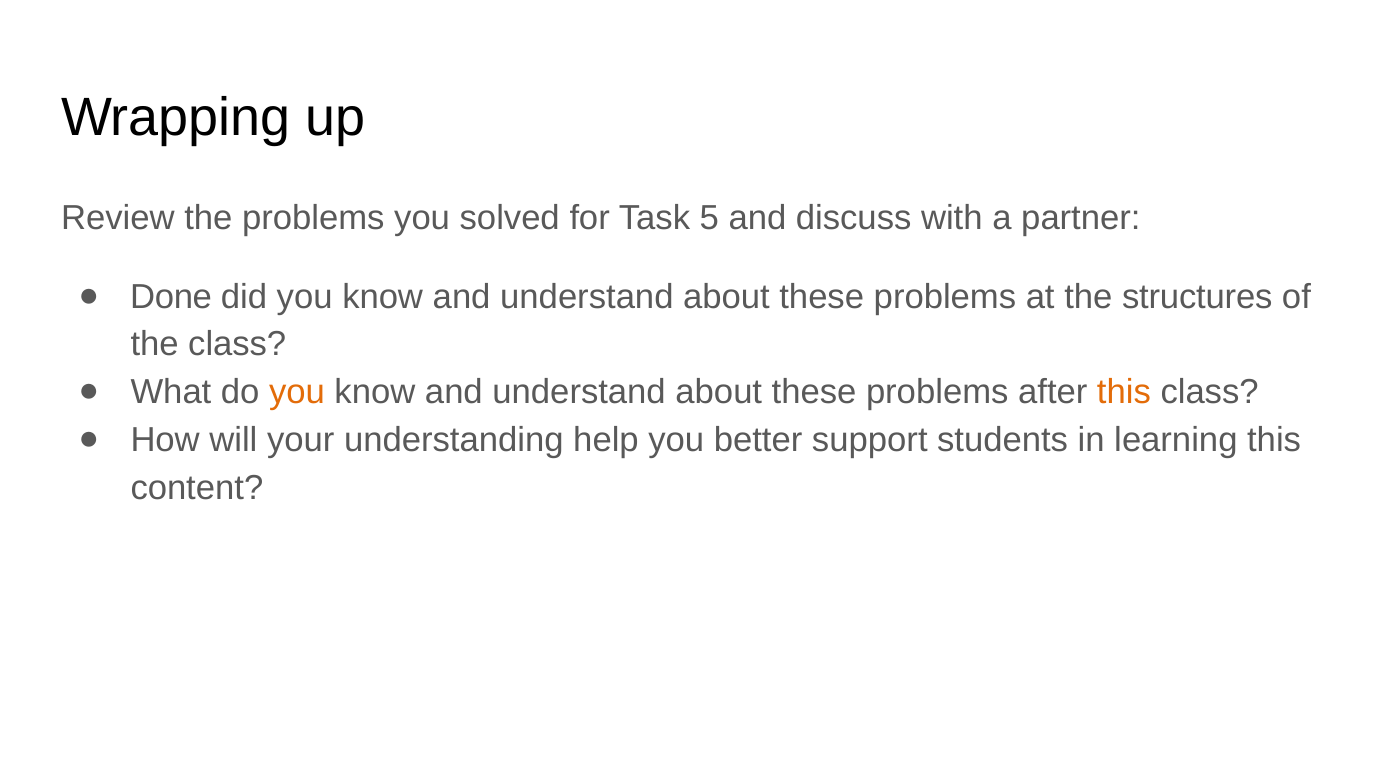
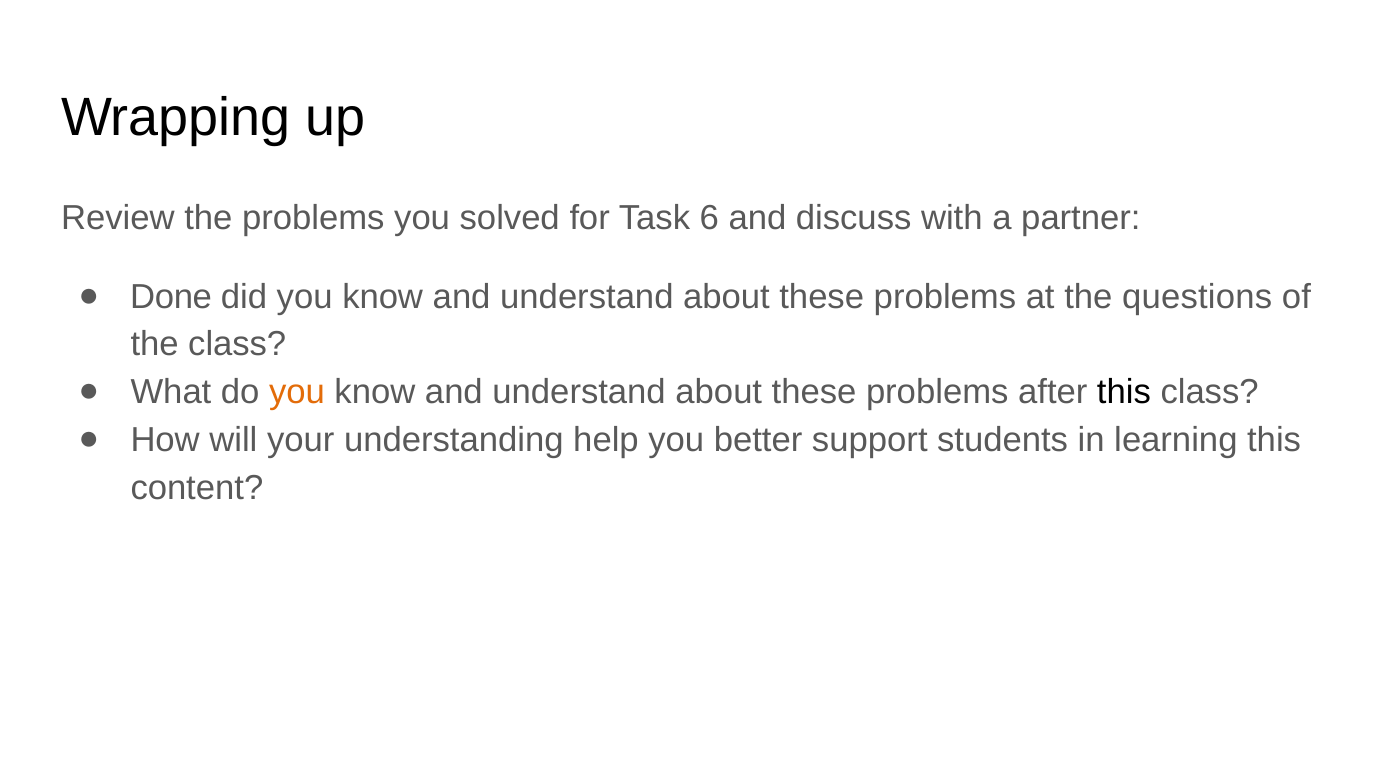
5: 5 -> 6
structures: structures -> questions
this at (1124, 392) colour: orange -> black
